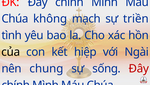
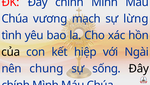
không: không -> vương
triền: triền -> lừng
Đây at (139, 68) colour: red -> black
